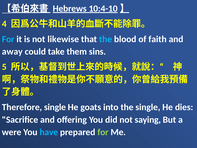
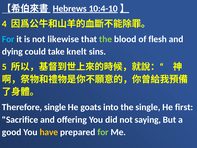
the at (106, 39) colour: light blue -> light green
faith: faith -> flesh
away: away -> dying
them: them -> knelt
dies: dies -> first
were: were -> good
have colour: light blue -> yellow
